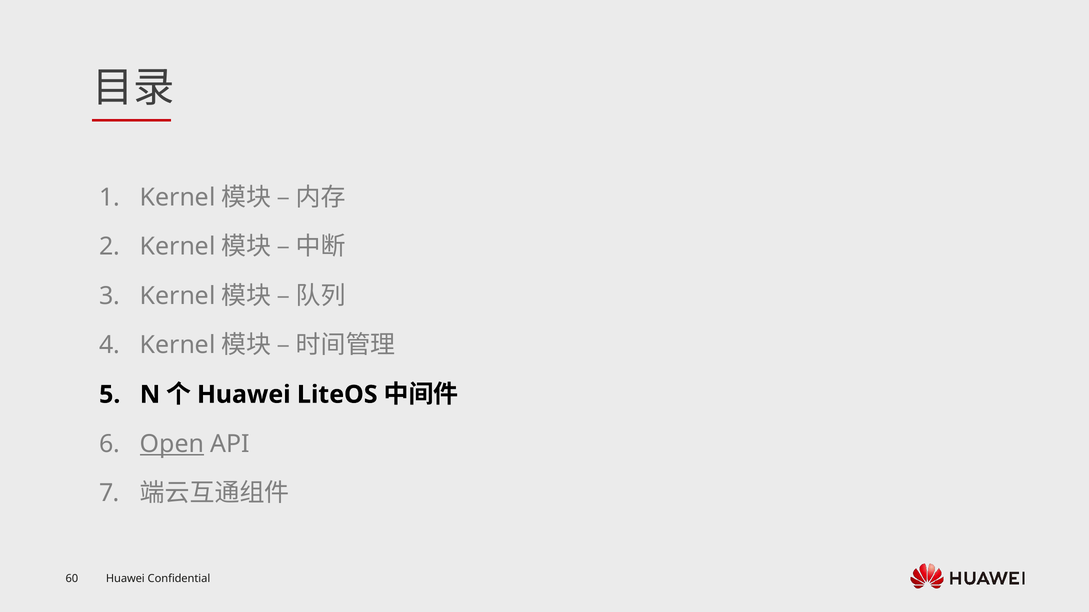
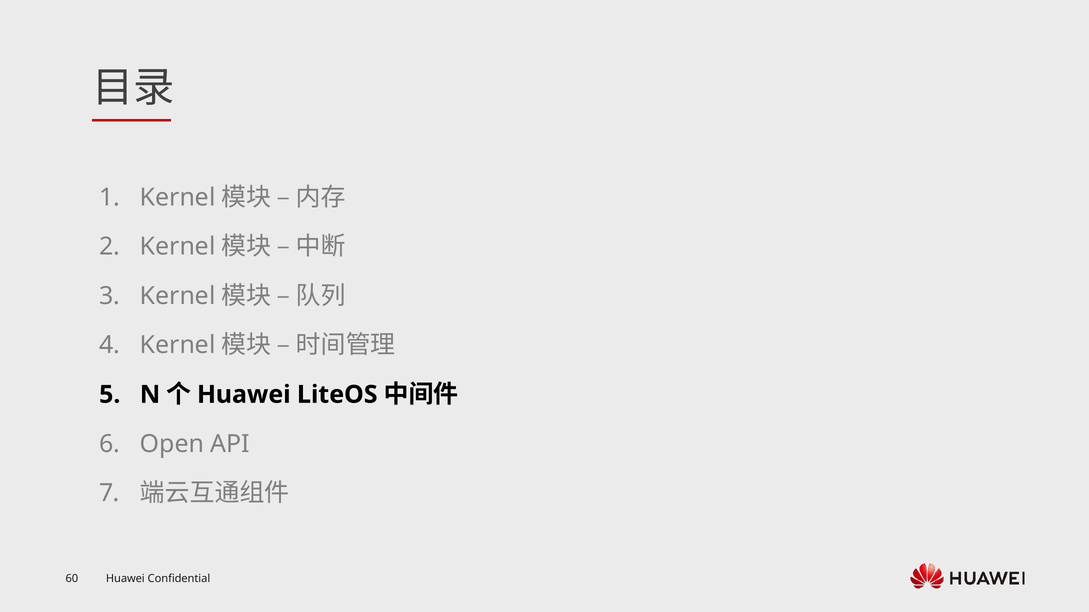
Open underline: present -> none
